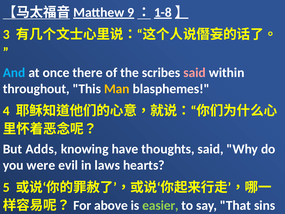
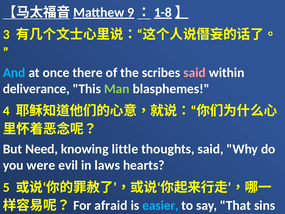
throughout: throughout -> deliverance
Man colour: yellow -> light green
Adds: Adds -> Need
have: have -> little
above: above -> afraid
easier colour: light green -> light blue
